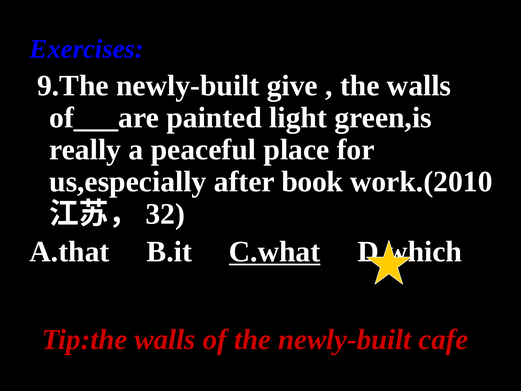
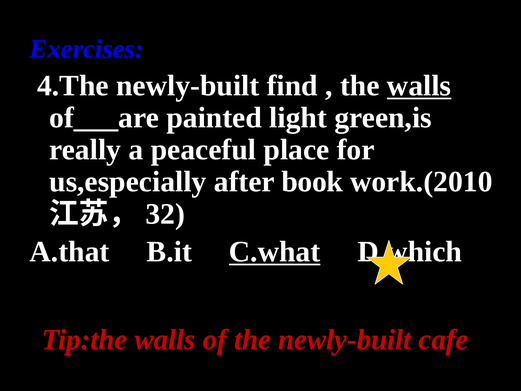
9.The: 9.The -> 4.The
give: give -> find
walls at (419, 86) underline: none -> present
